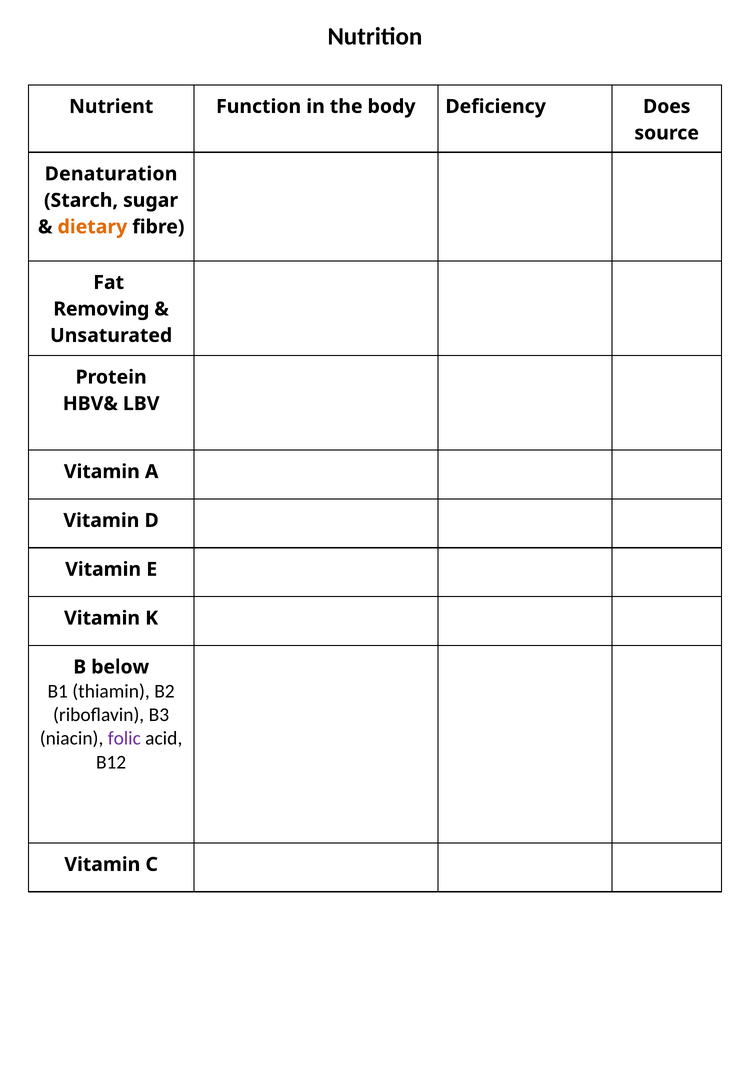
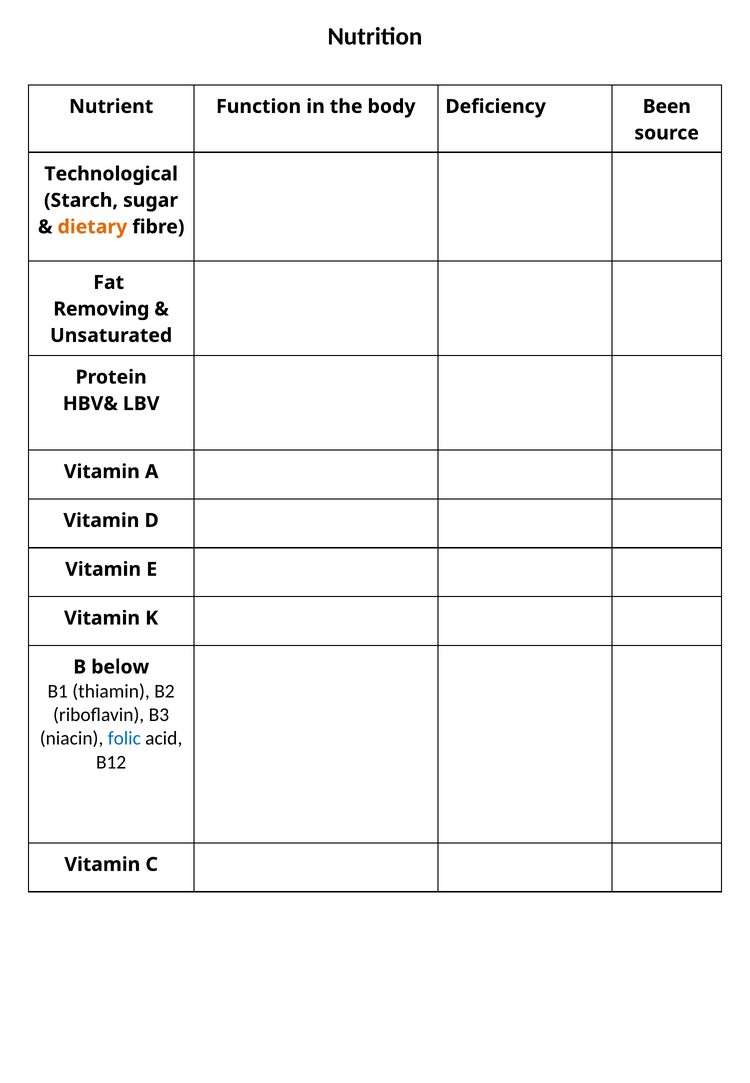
Does: Does -> Been
Denaturation: Denaturation -> Technological
folic colour: purple -> blue
